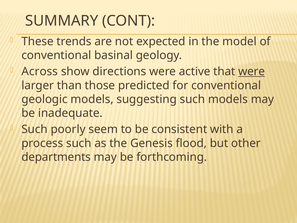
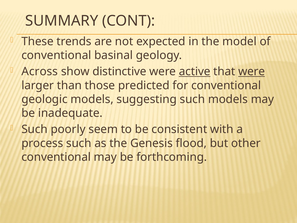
directions: directions -> distinctive
active underline: none -> present
departments at (56, 157): departments -> conventional
